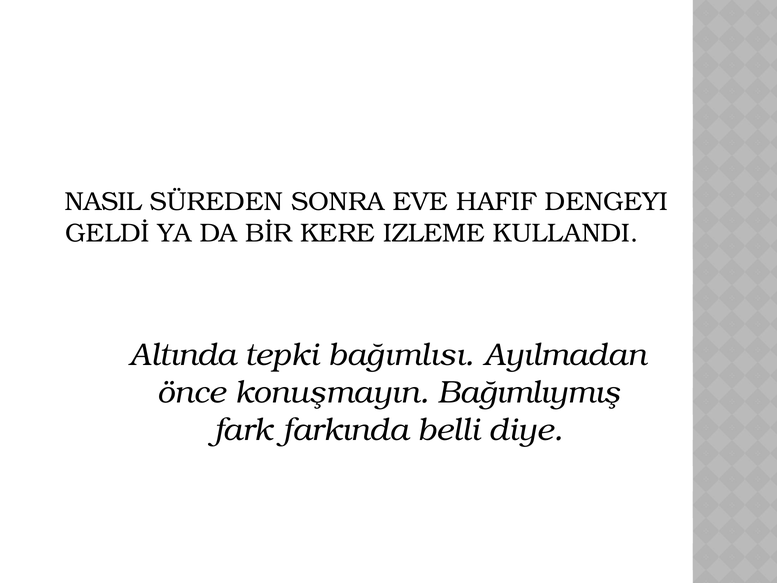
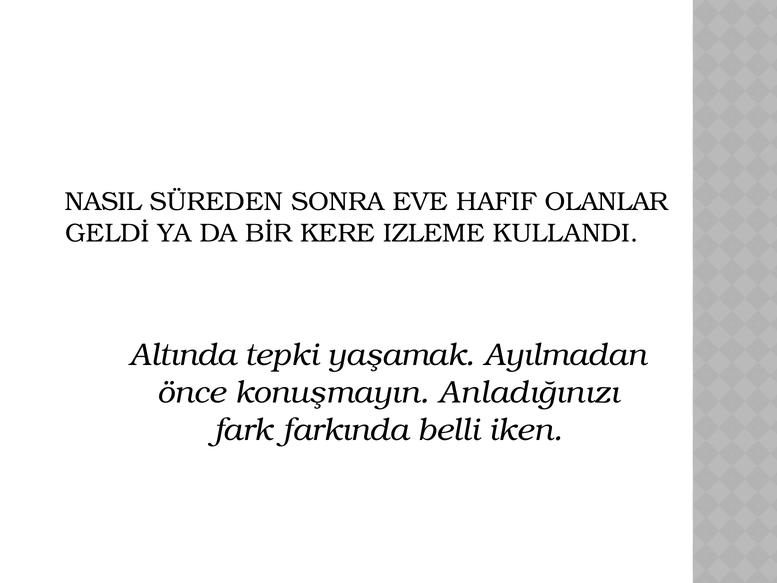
DENGEYI: DENGEYI -> OLANLAR
bağımlısı: bağımlısı -> yaşamak
Bağımlıymış: Bağımlıymış -> Anladığınızı
diye: diye -> iken
